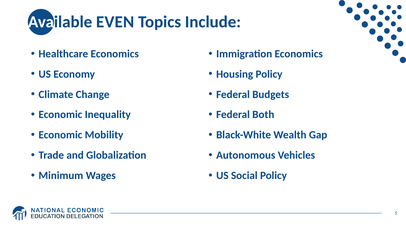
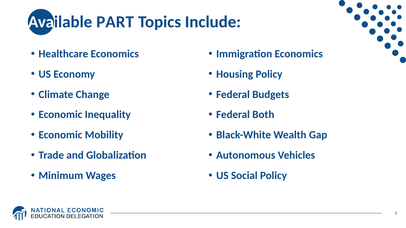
EVEN: EVEN -> PART
